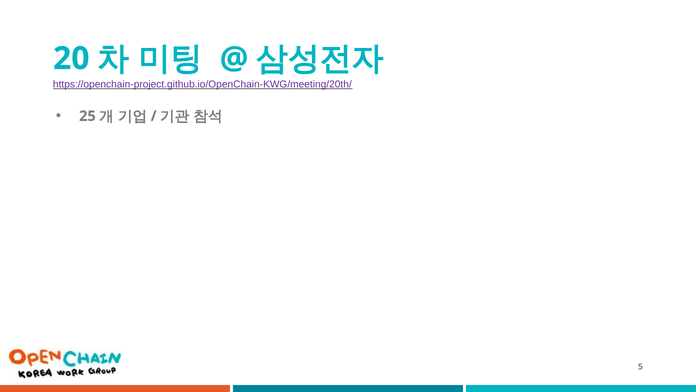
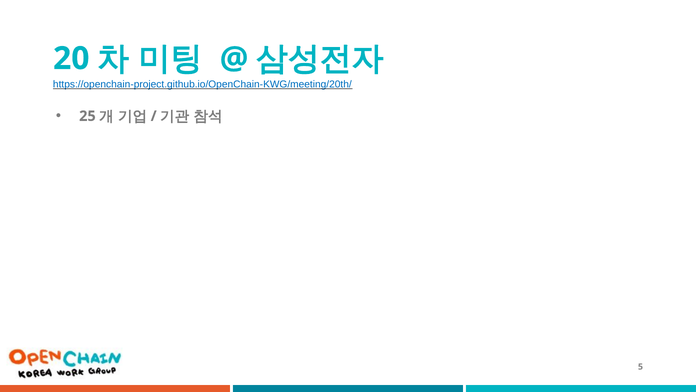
https://openchain-project.github.io/OpenChain-KWG/meeting/20th/ colour: purple -> blue
